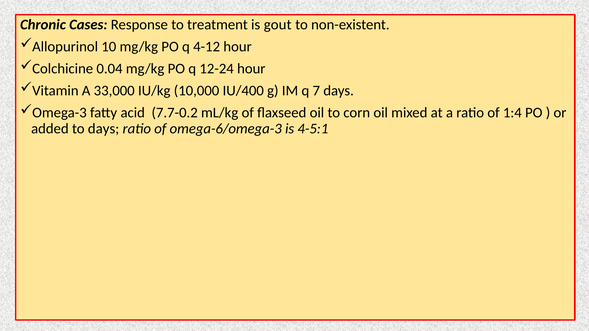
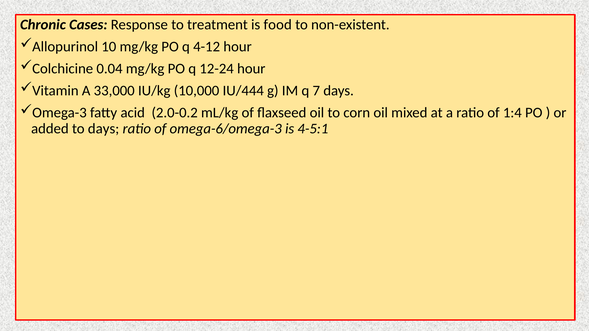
gout: gout -> food
IU/400: IU/400 -> IU/444
7.7-0.2: 7.7-0.2 -> 2.0-0.2
